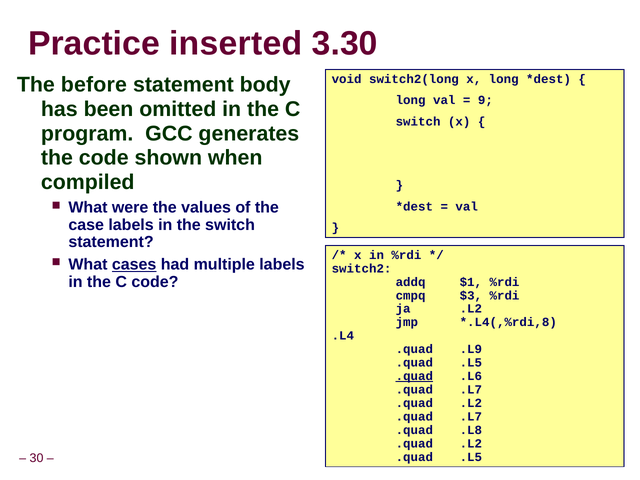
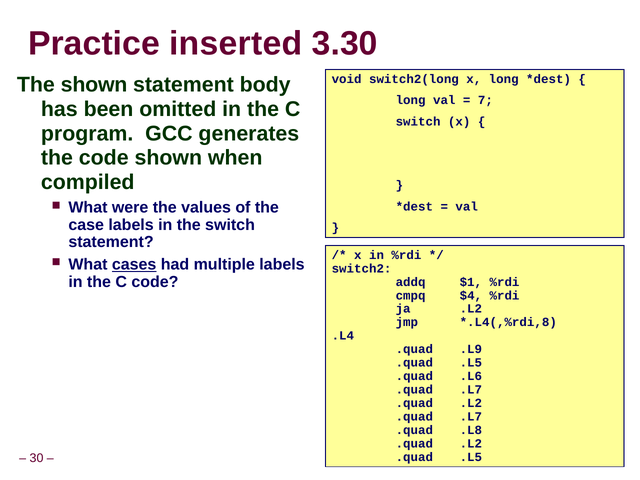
The before: before -> shown
9: 9 -> 7
$3: $3 -> $4
.quad at (414, 376) underline: present -> none
